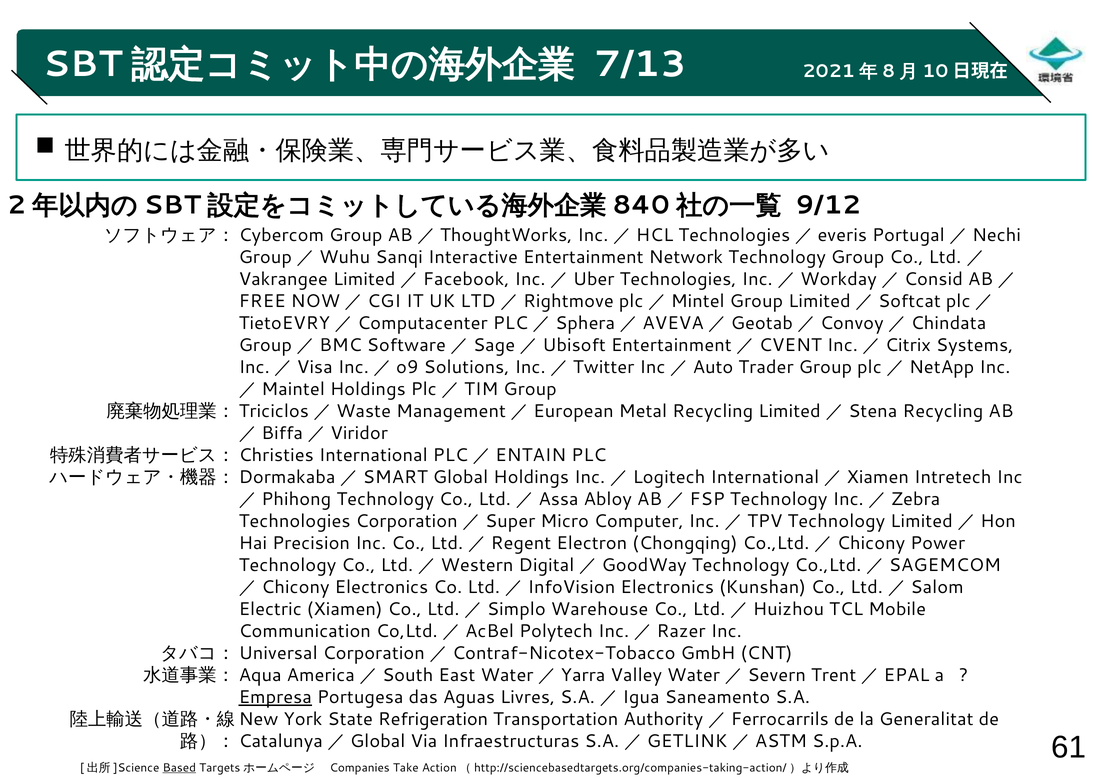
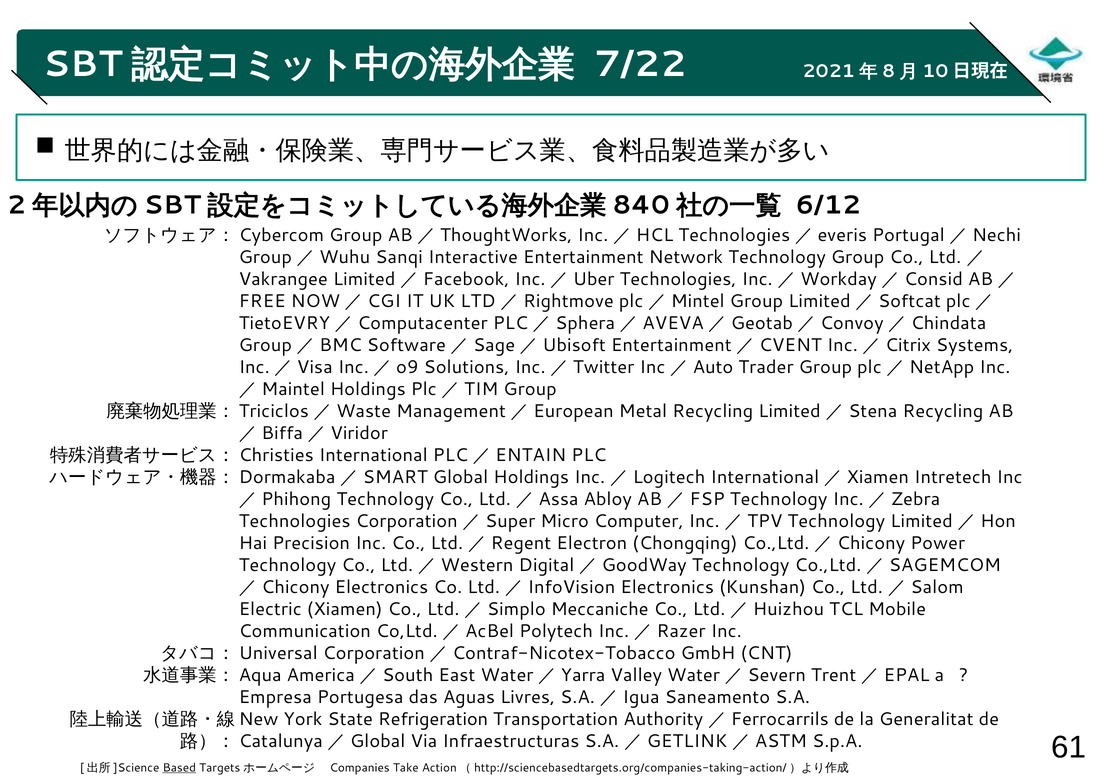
7/13: 7/13 -> 7/22
9/12: 9/12 -> 6/12
Warehouse: Warehouse -> Meccaniche
Empresa underline: present -> none
